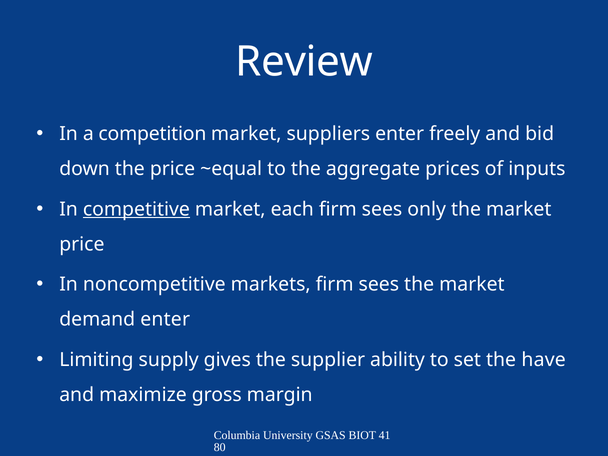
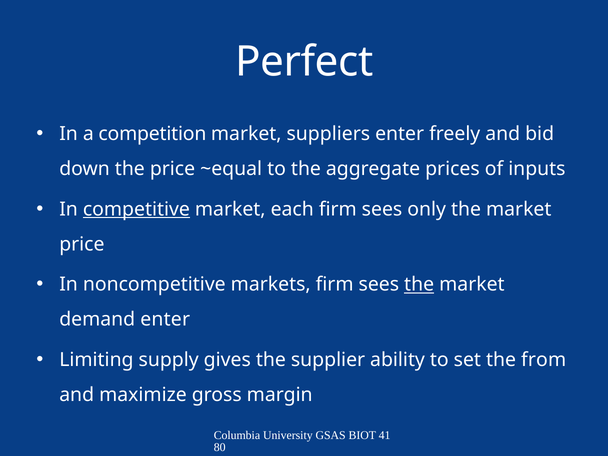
Review: Review -> Perfect
the at (419, 285) underline: none -> present
have: have -> from
